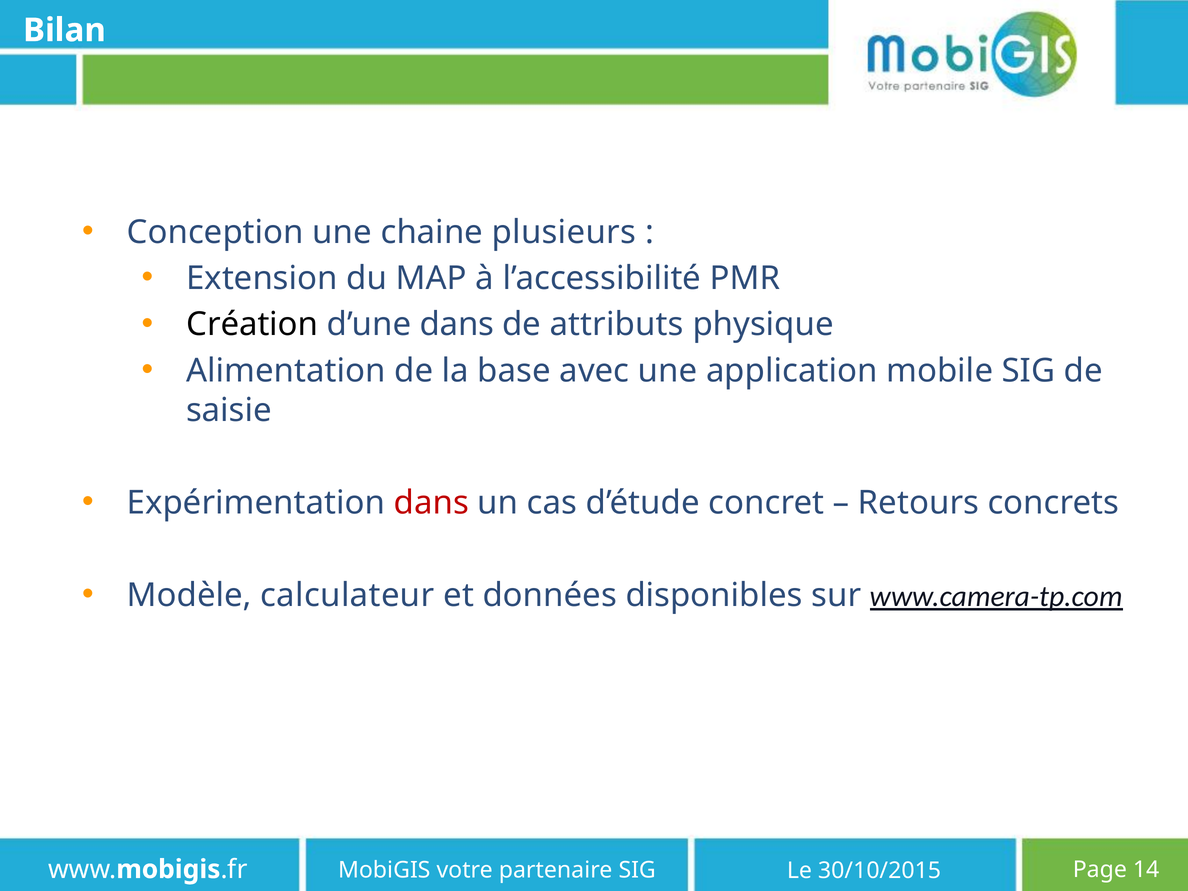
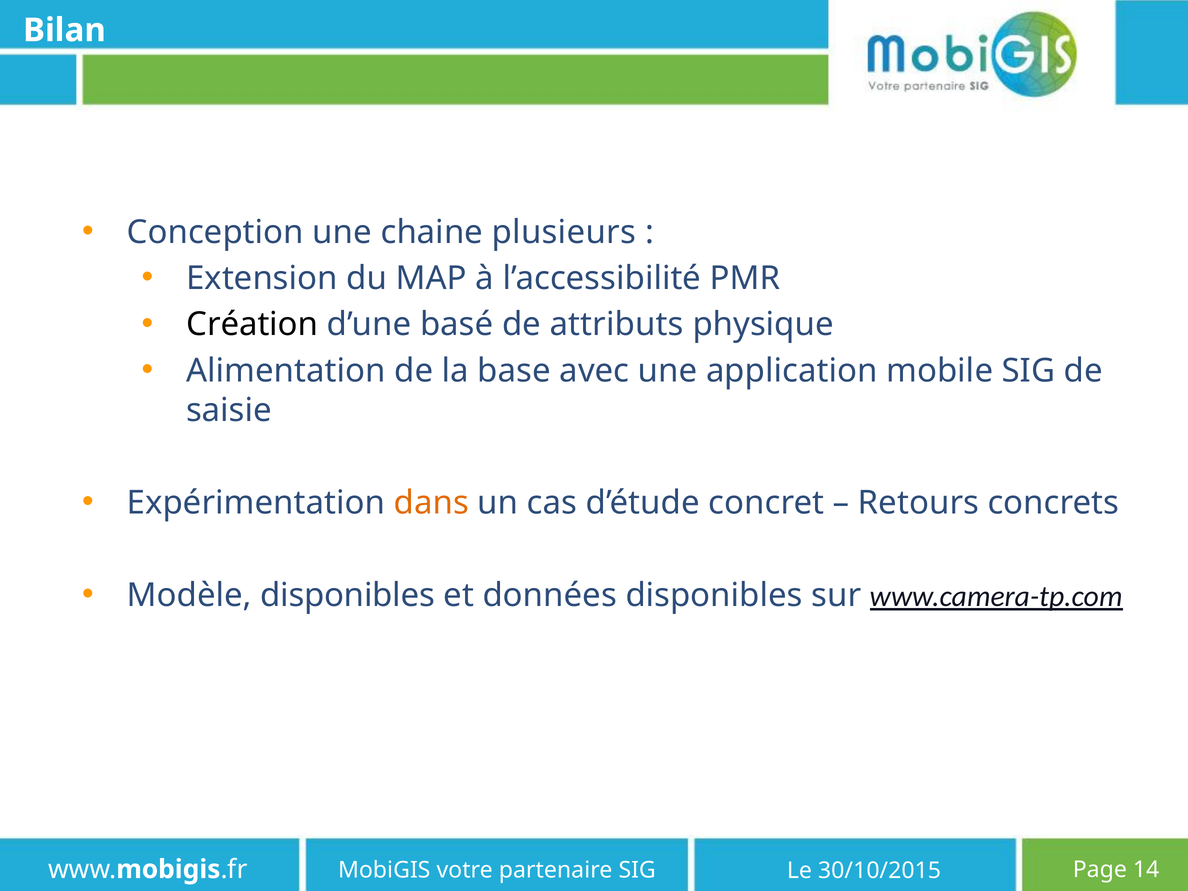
d’une dans: dans -> basé
dans at (431, 503) colour: red -> orange
Modèle calculateur: calculateur -> disponibles
